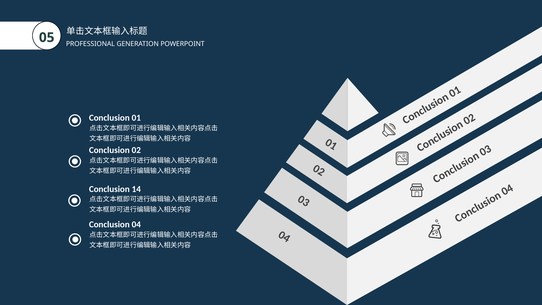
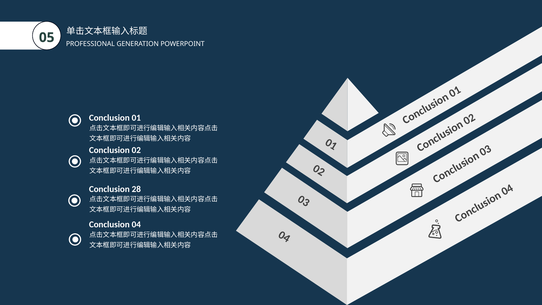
14: 14 -> 28
